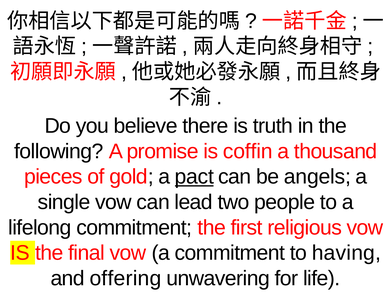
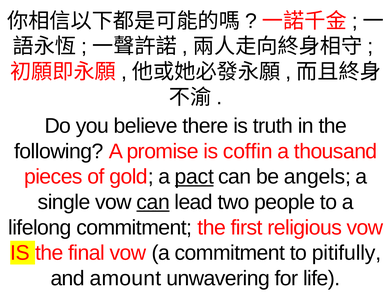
can at (153, 202) underline: none -> present
having: having -> pitifully
offering: offering -> amount
